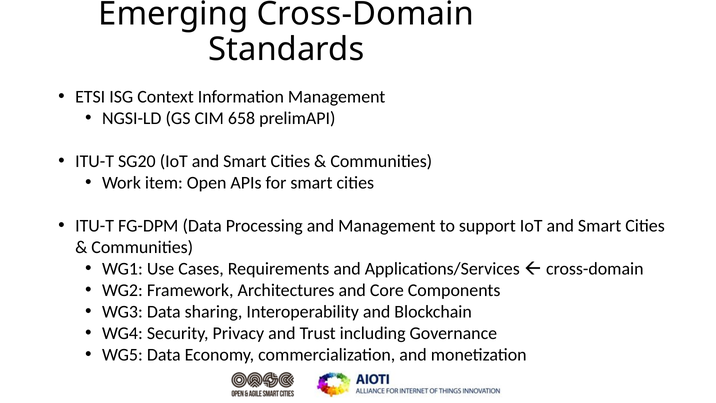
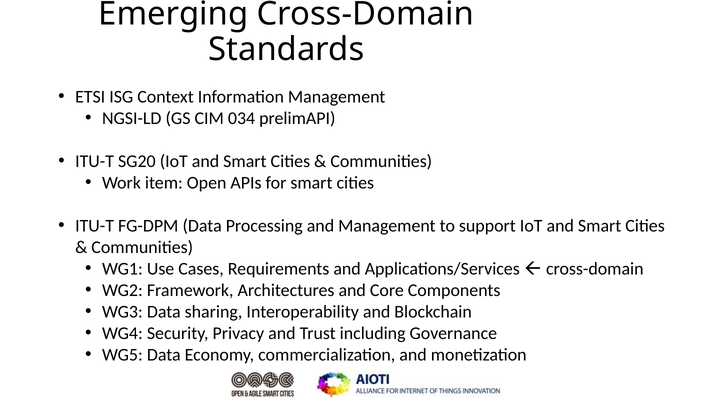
658: 658 -> 034
